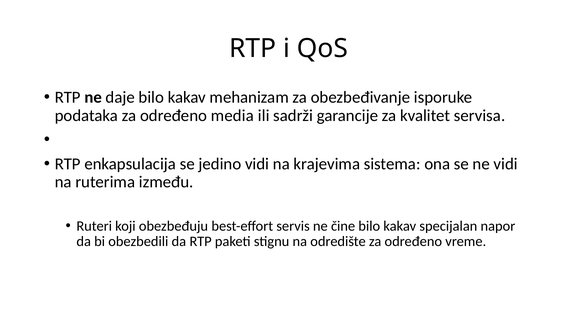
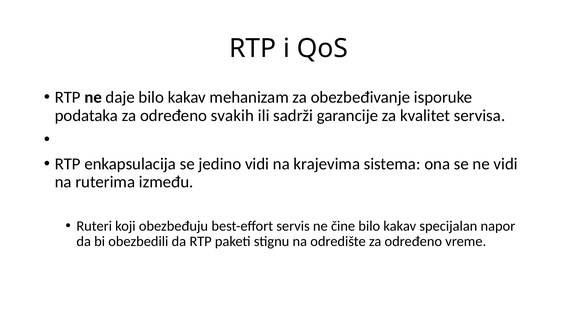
media: media -> svakih
